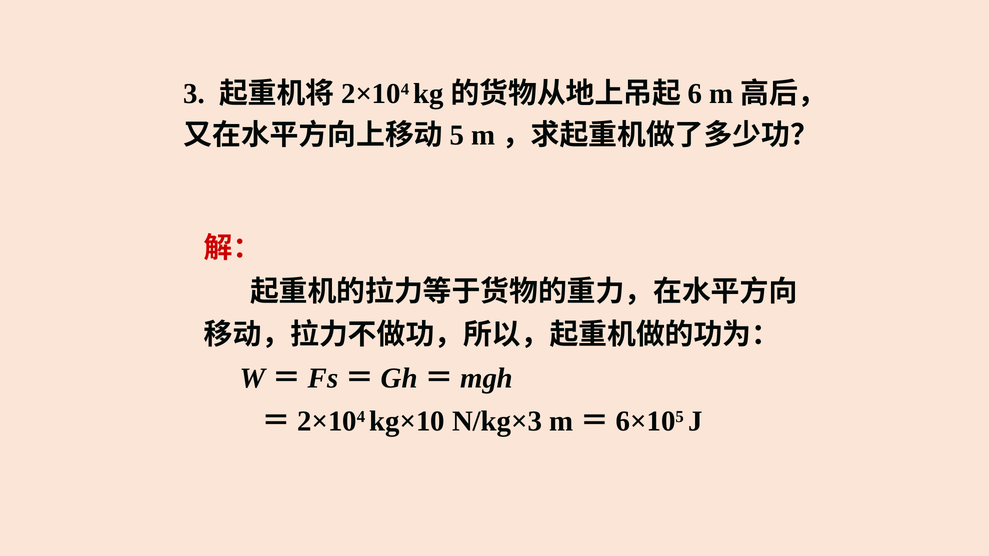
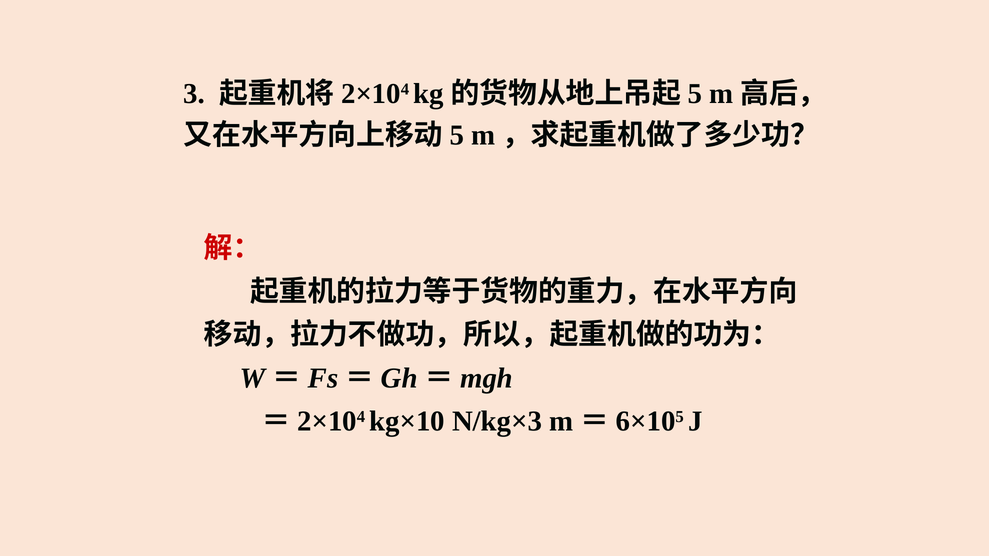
6 at (695, 94): 6 -> 5
